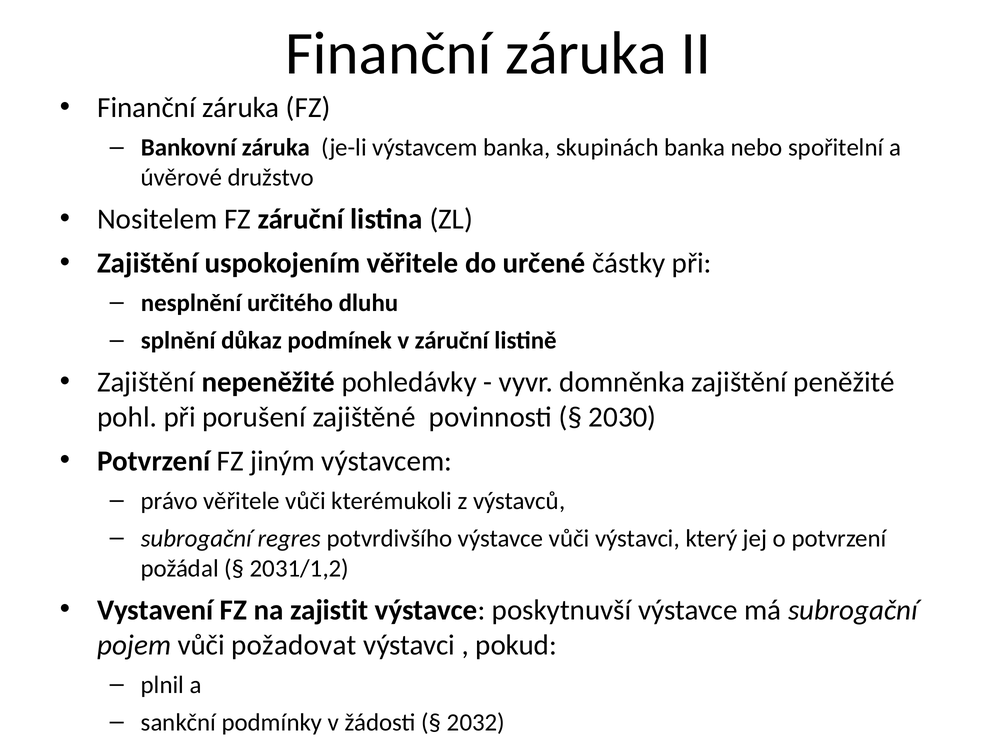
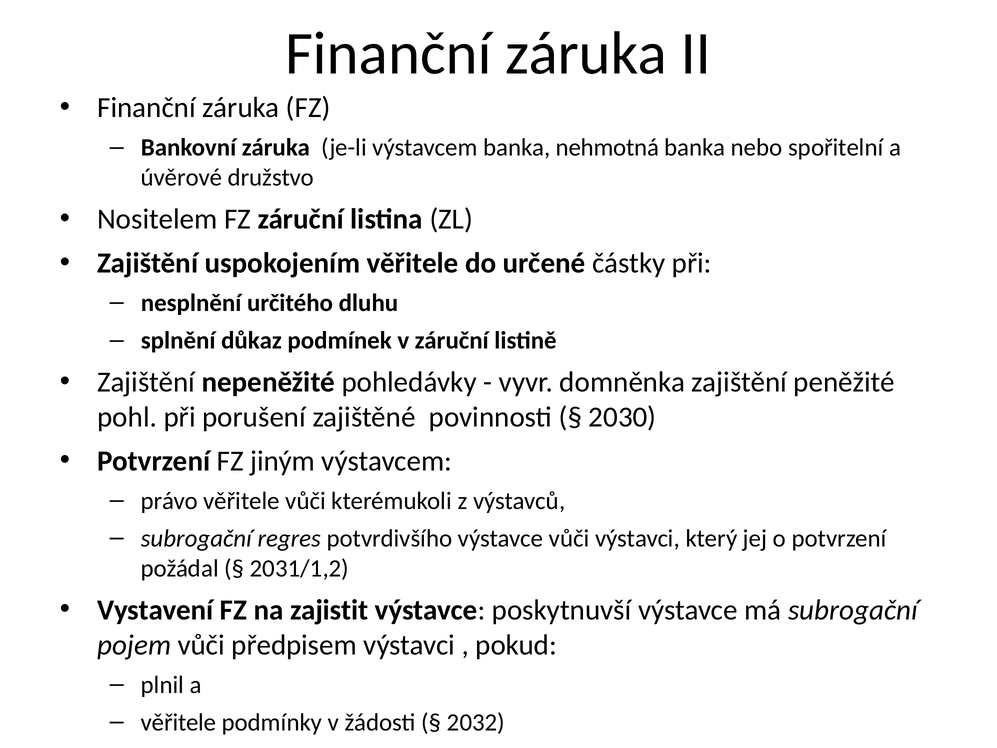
skupinách: skupinách -> nehmotná
požadovat: požadovat -> předpisem
sankční at (178, 722): sankční -> věřitele
